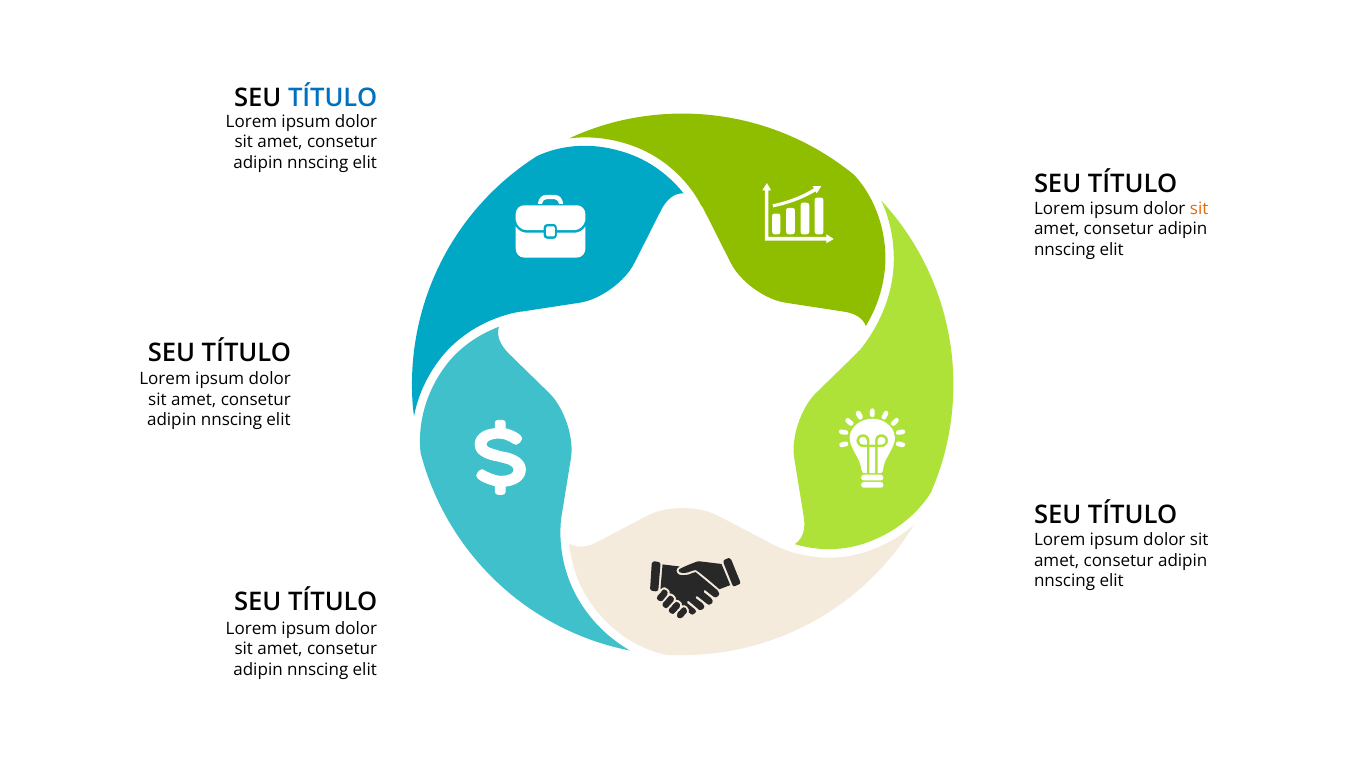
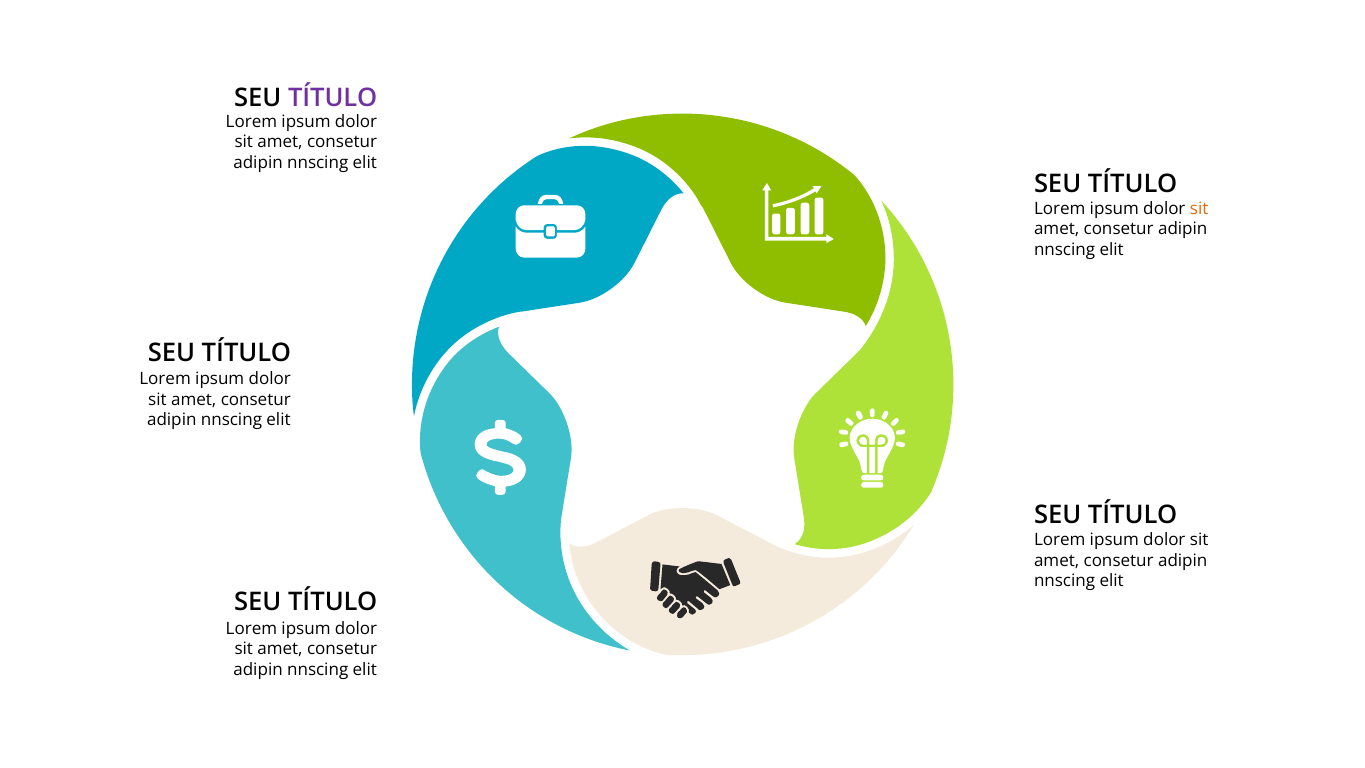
TÍTULO at (333, 98) colour: blue -> purple
